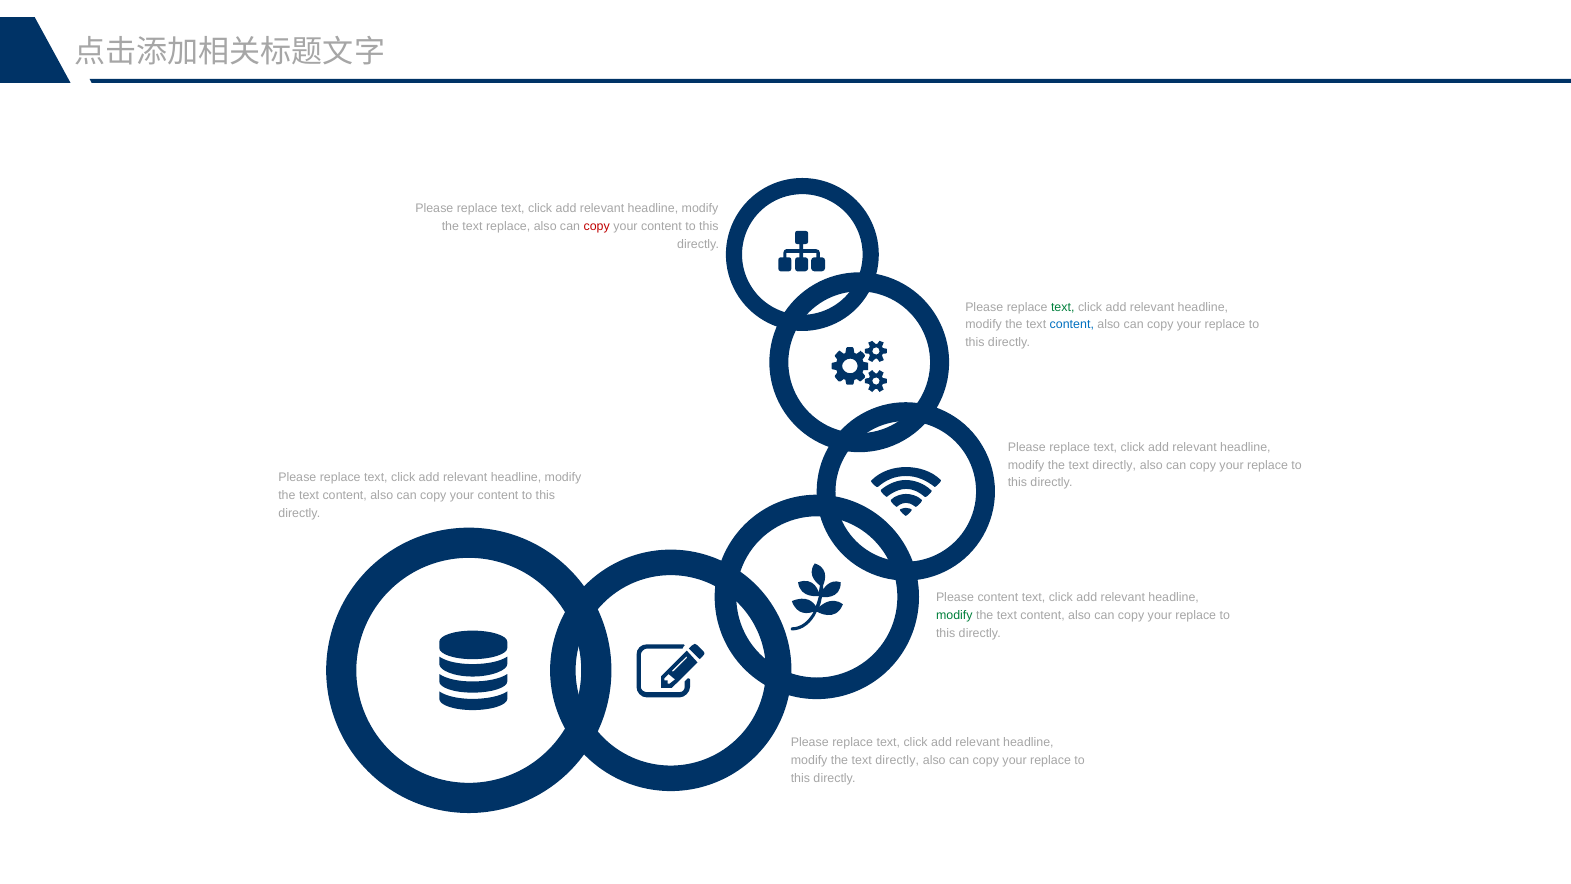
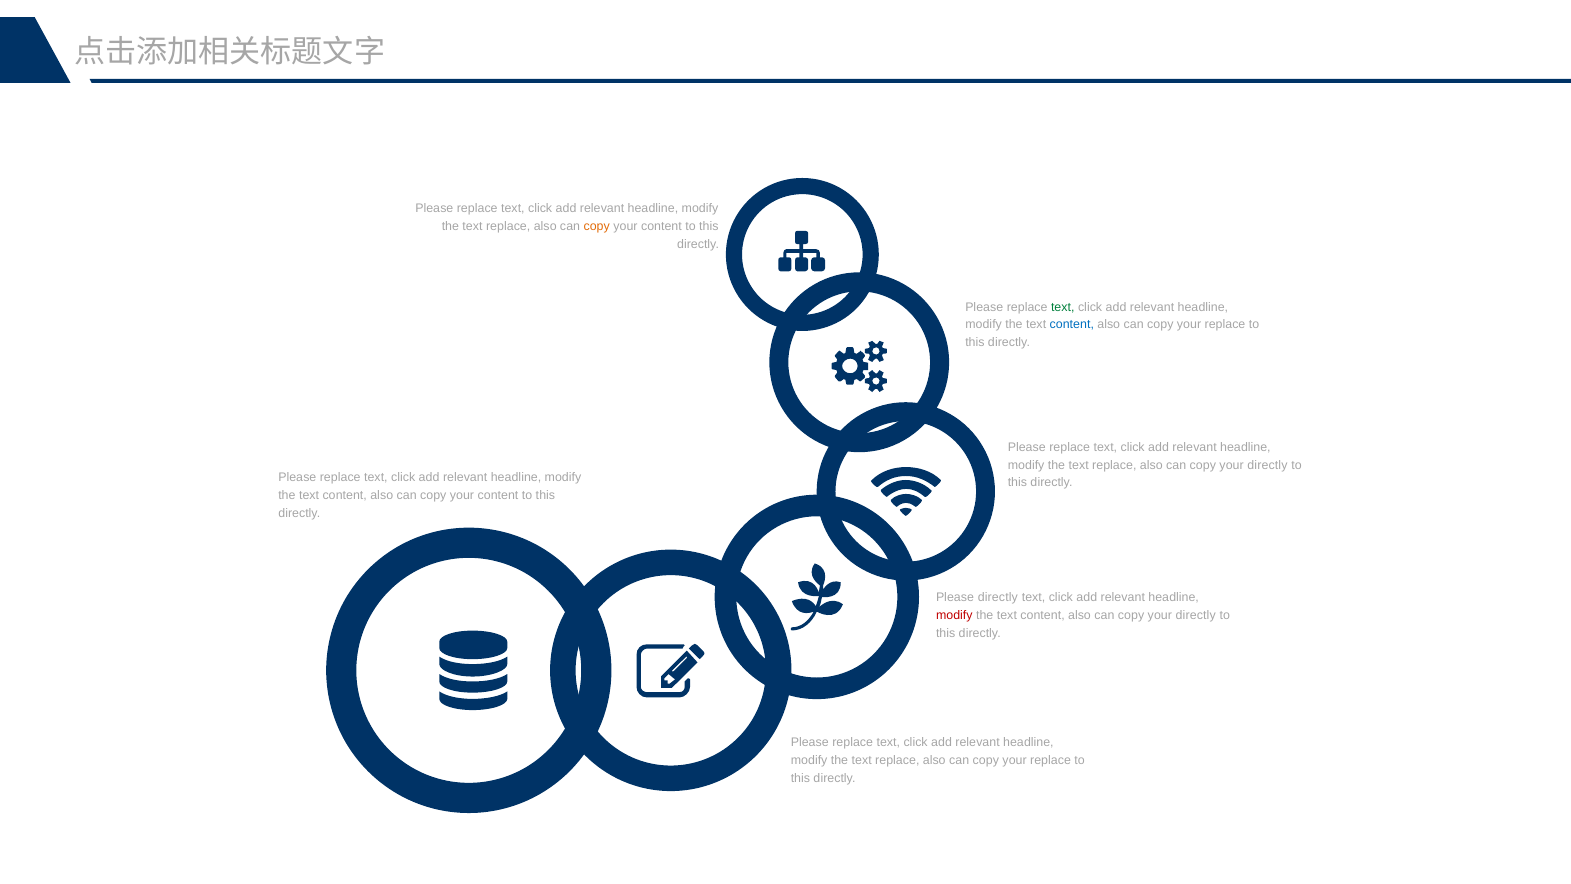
copy at (597, 227) colour: red -> orange
directly at (1114, 465): directly -> replace
replace at (1268, 465): replace -> directly
Please content: content -> directly
modify at (954, 615) colour: green -> red
replace at (1196, 615): replace -> directly
directly at (897, 760): directly -> replace
